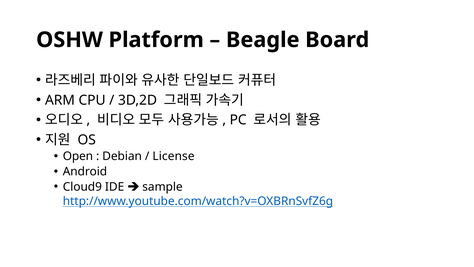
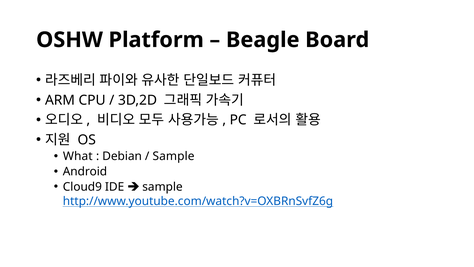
Open: Open -> What
License at (174, 156): License -> Sample
